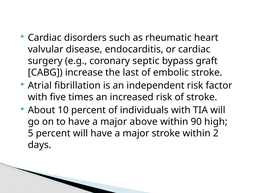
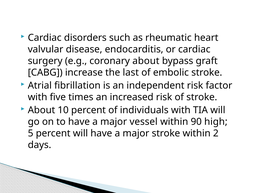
coronary septic: septic -> about
above: above -> vessel
